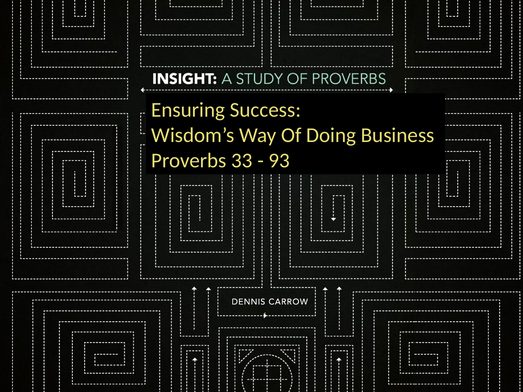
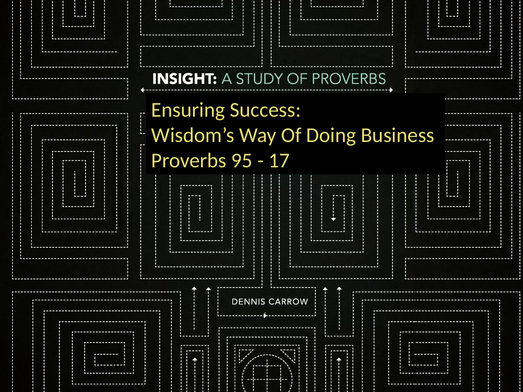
33: 33 -> 95
93: 93 -> 17
